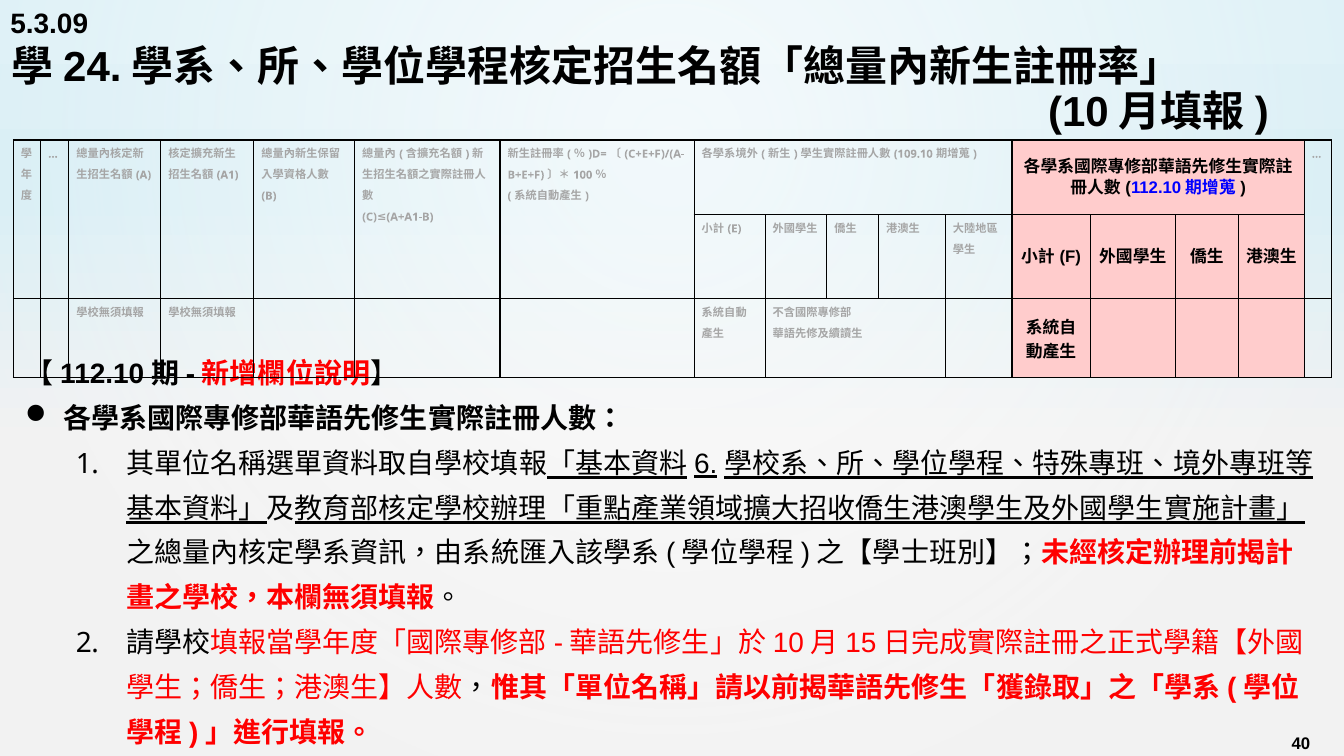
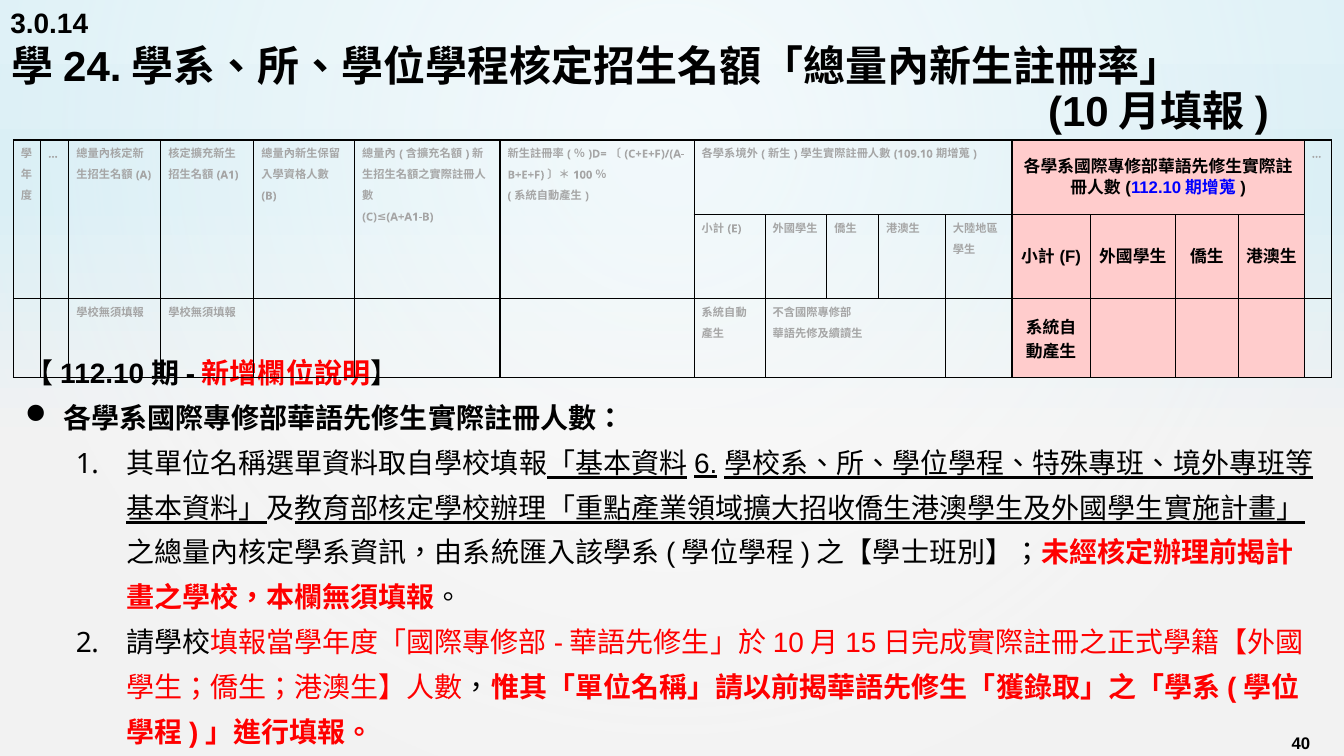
5.3.09: 5.3.09 -> 3.0.14
